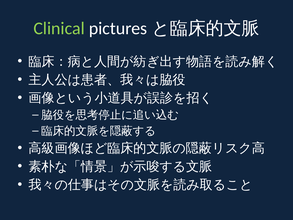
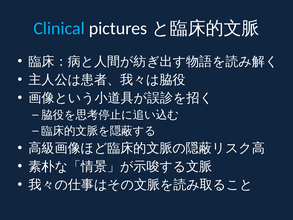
Clinical colour: light green -> light blue
